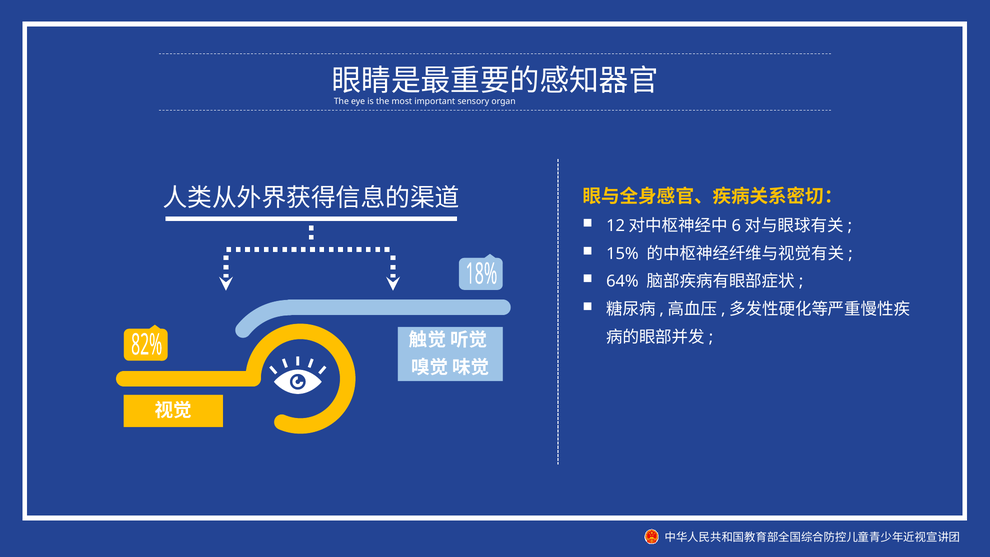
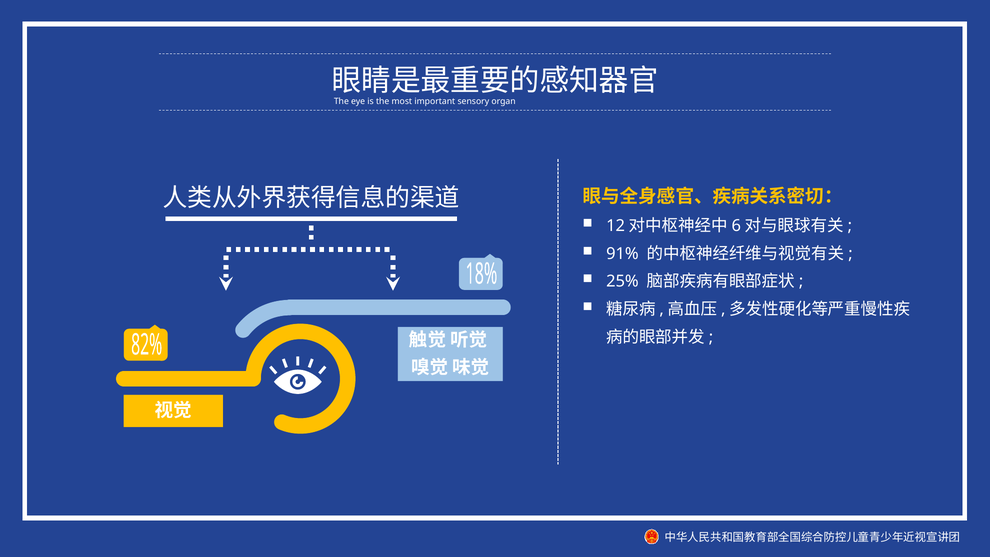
15%: 15% -> 91%
64%: 64% -> 25%
